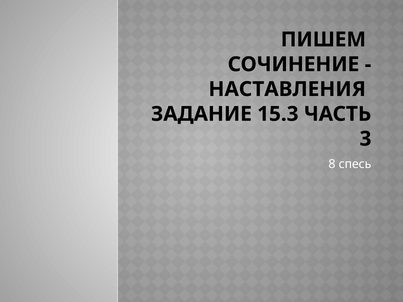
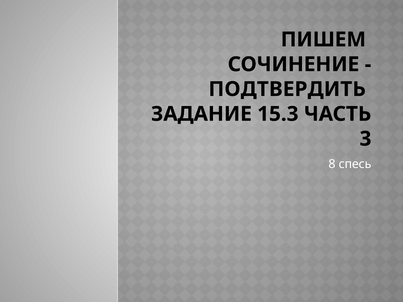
НАСТАВЛЕНИЯ: НАСТАВЛЕНИЯ -> ПОДТВЕРДИТЬ
